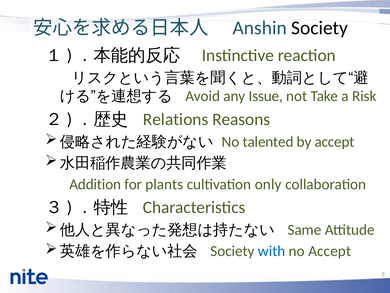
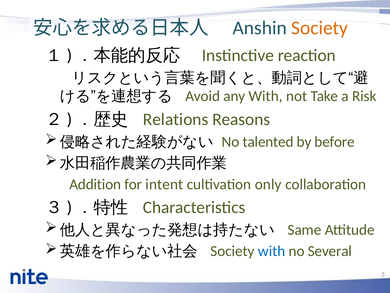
Society at (320, 28) colour: black -> orange
any Issue: Issue -> With
by accept: accept -> before
plants: plants -> intent
no Accept: Accept -> Several
